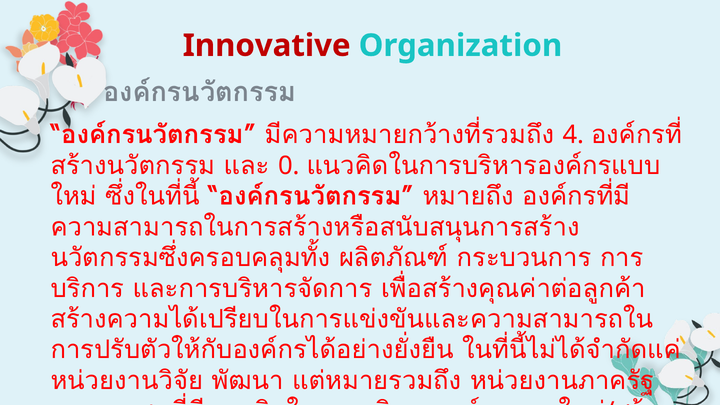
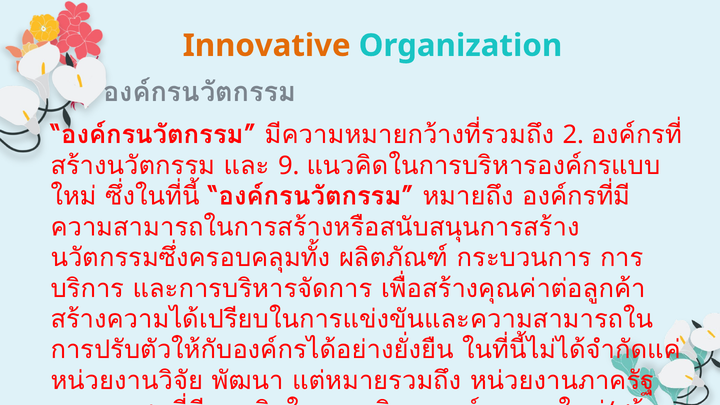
Innovative colour: red -> orange
4: 4 -> 2
0: 0 -> 9
